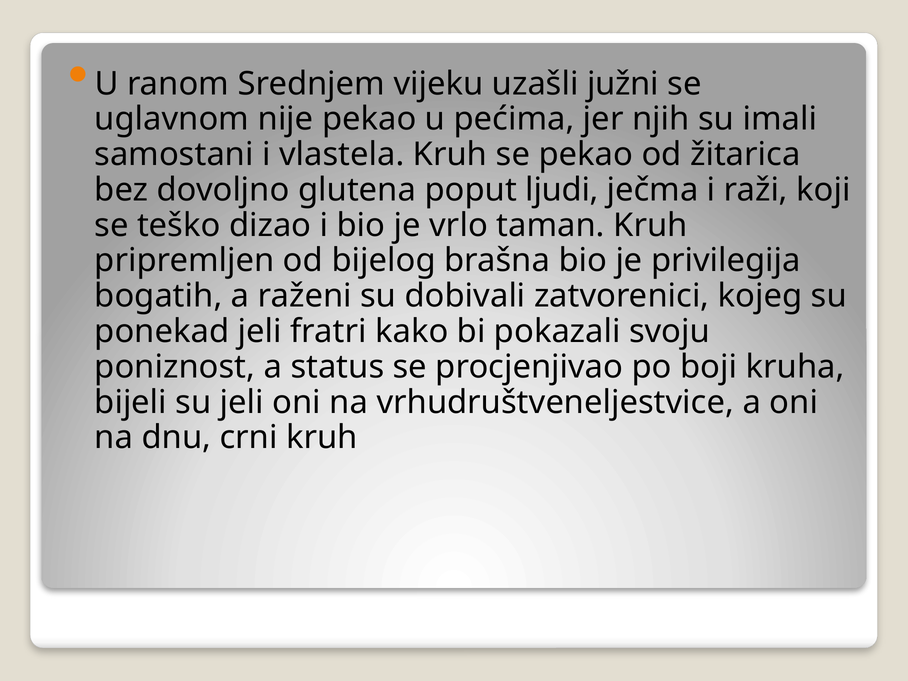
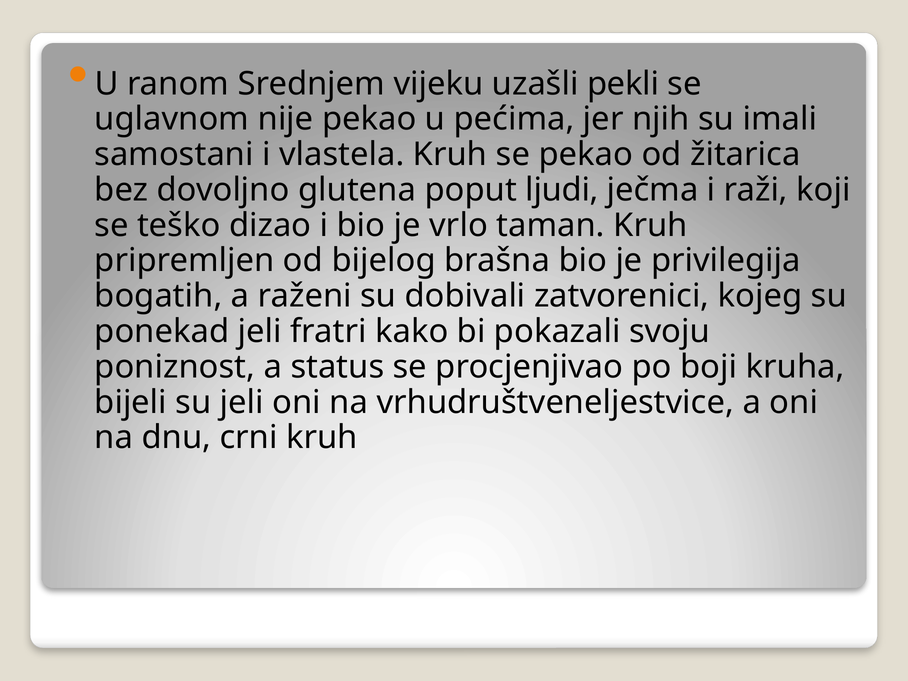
južni: južni -> pekli
